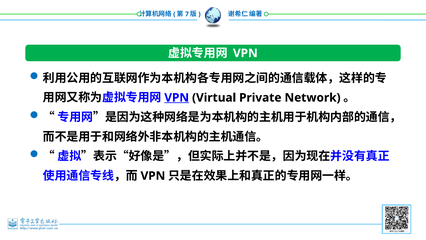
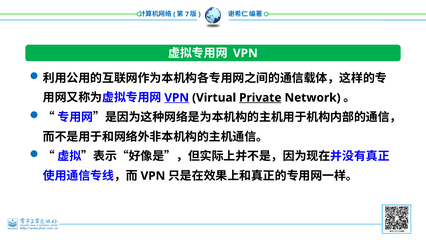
Private underline: none -> present
